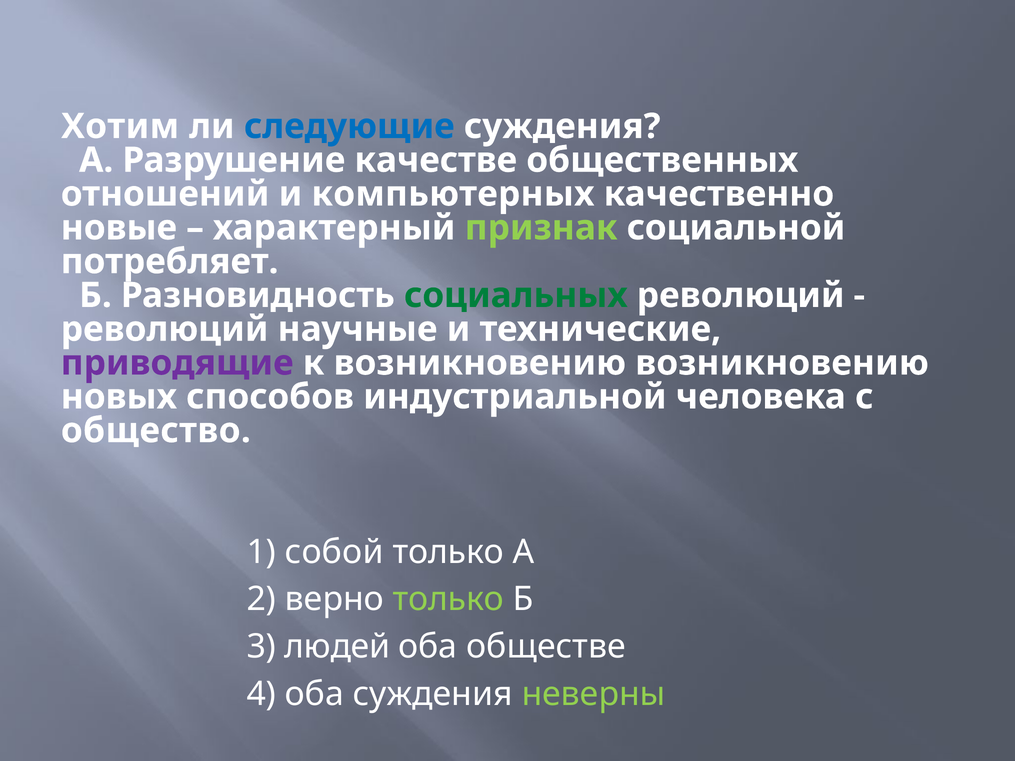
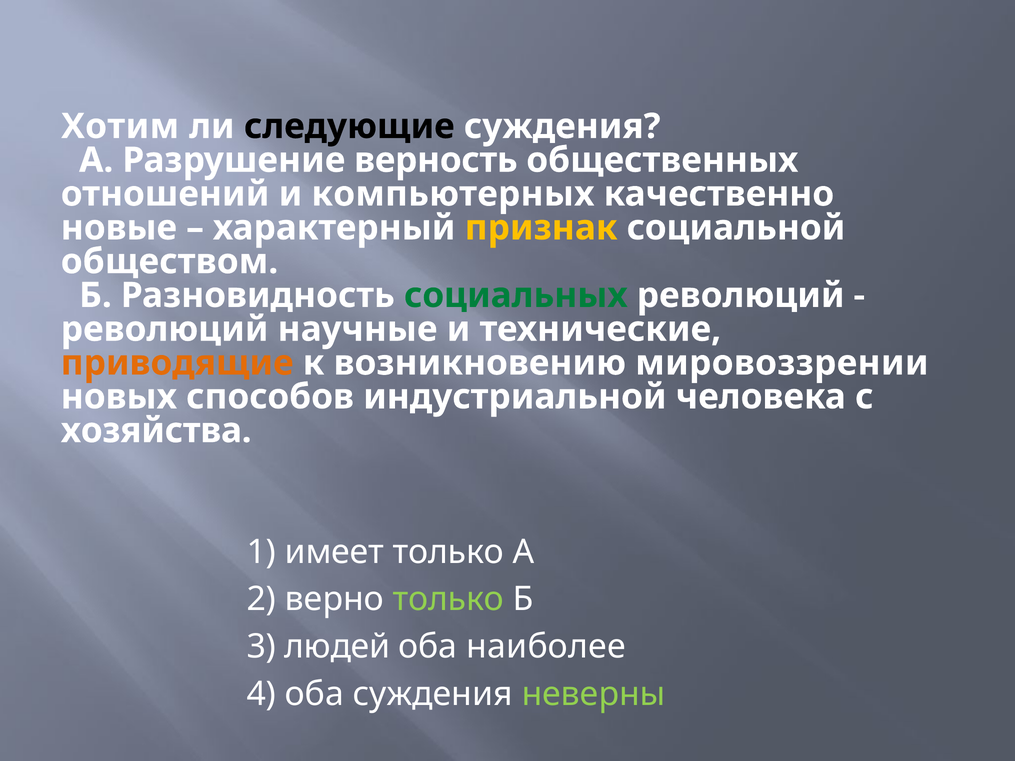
следующие colour: blue -> black
качестве: качестве -> верность
признак colour: light green -> yellow
потребляет: потребляет -> обществом
приводящие colour: purple -> orange
возникновению возникновению: возникновению -> мировоззрении
общество: общество -> хозяйства
собой: собой -> имеет
обществе: обществе -> наиболее
